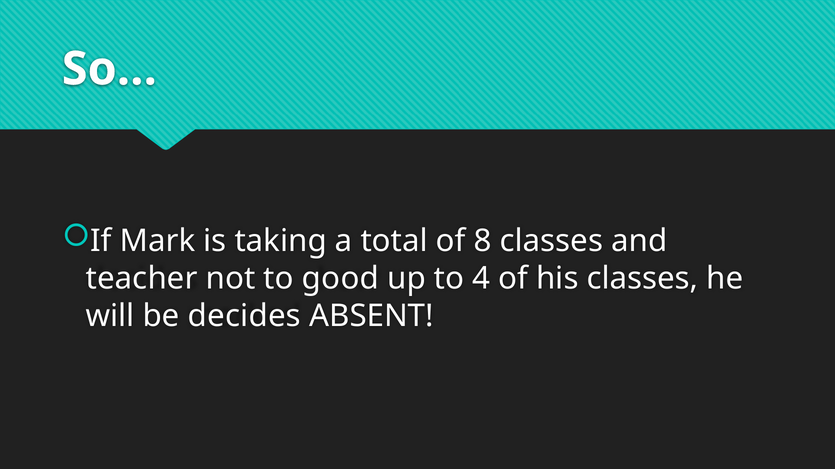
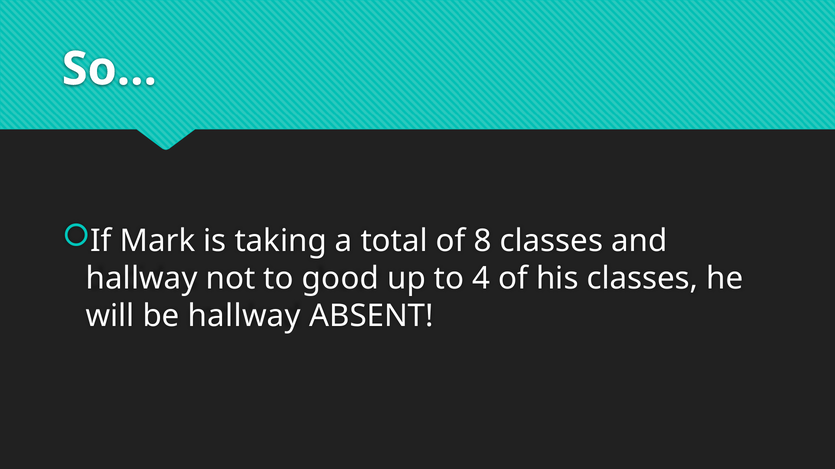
teacher at (142, 279): teacher -> hallway
be decides: decides -> hallway
